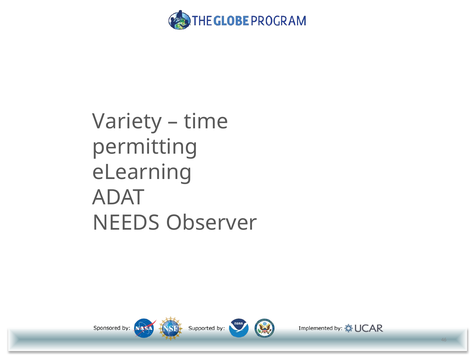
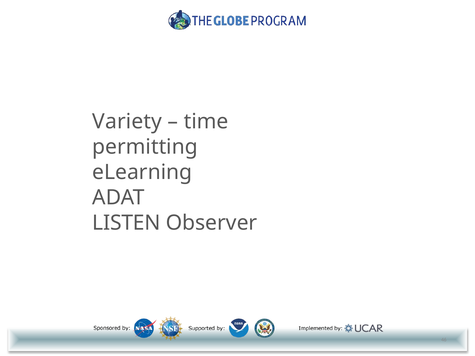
NEEDS: NEEDS -> LISTEN
